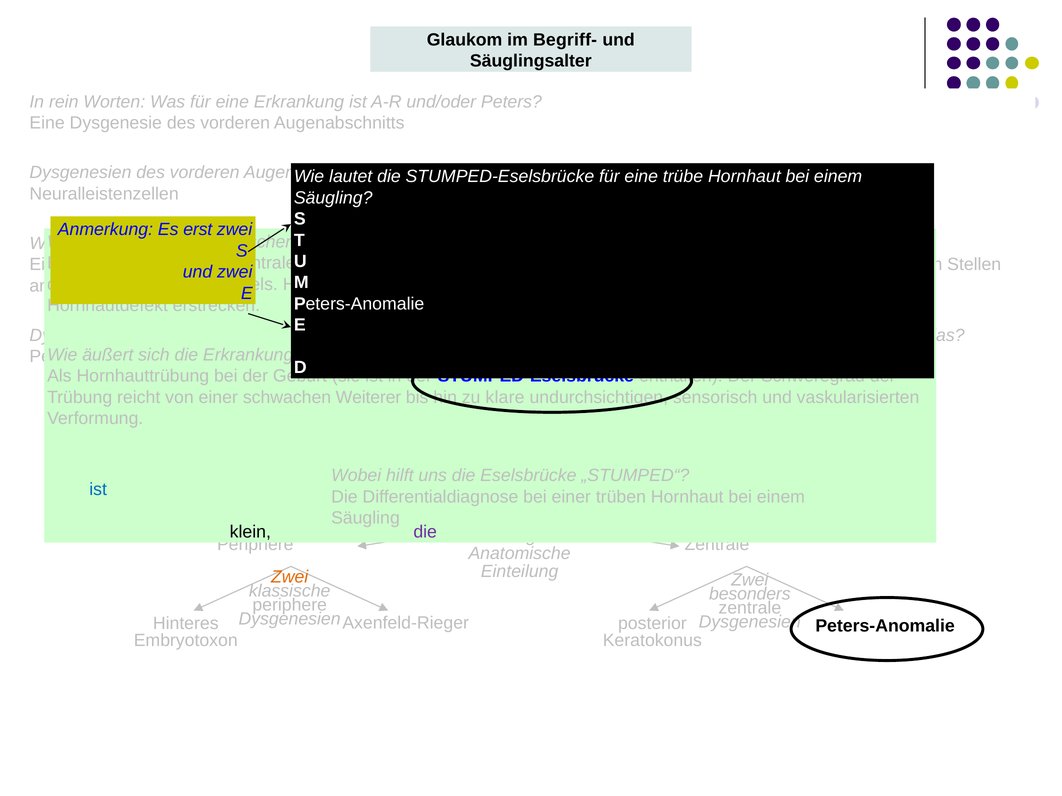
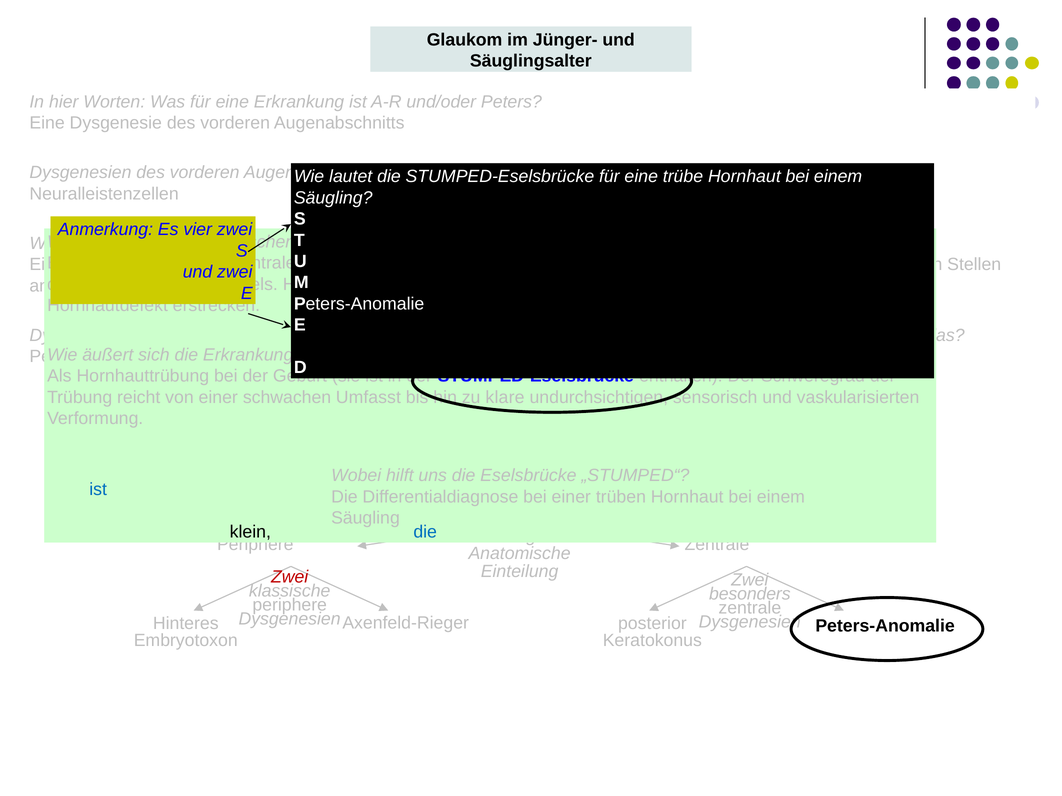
Begriff-: Begriff- -> Jünger-
rein: rein -> hier
erst: erst -> vier
Weiterer: Weiterer -> Umfasst
die at (425, 532) colour: purple -> blue
Zwei at (290, 577) colour: orange -> red
